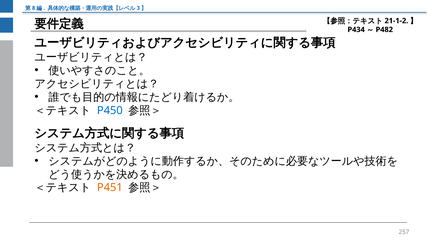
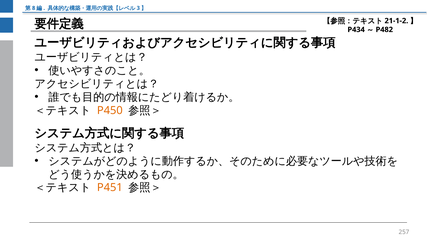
P450 colour: blue -> orange
